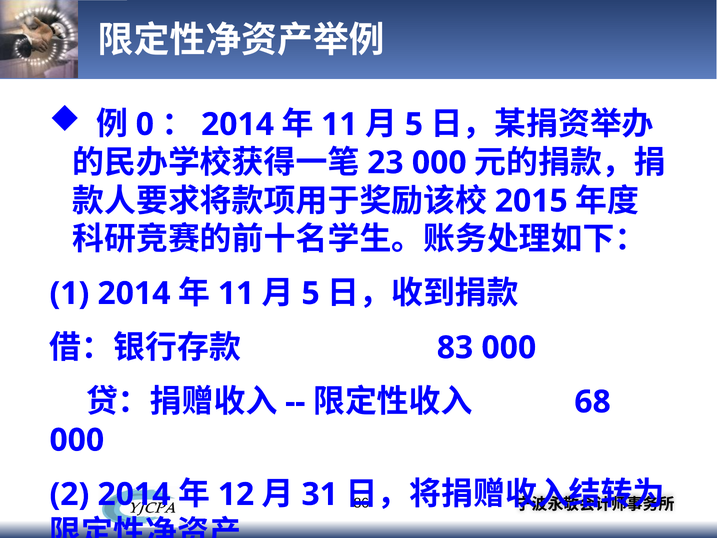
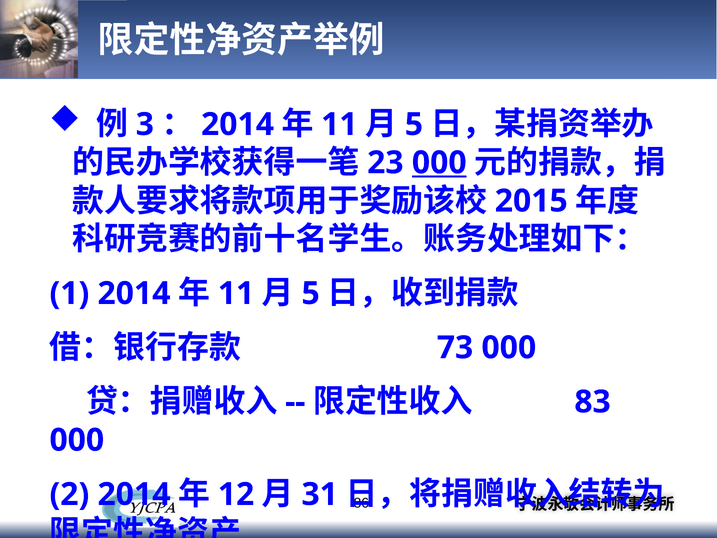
0: 0 -> 3
000 at (439, 163) underline: none -> present
83: 83 -> 73
68: 68 -> 83
